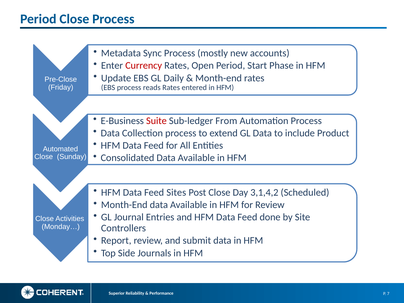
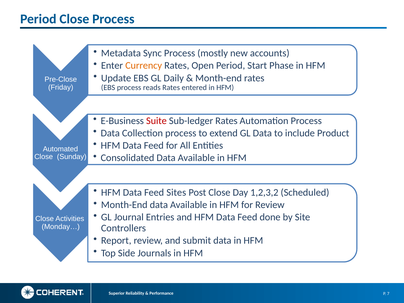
Currency colour: red -> orange
Sub-ledger From: From -> Rates
3,1,4,2: 3,1,4,2 -> 1,2,3,2
